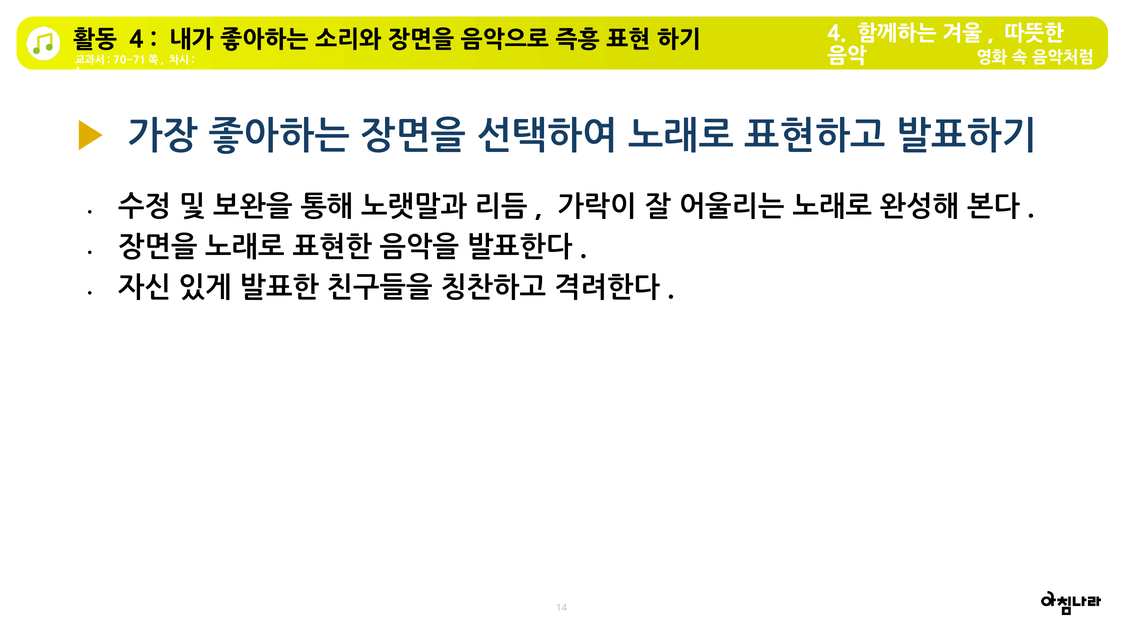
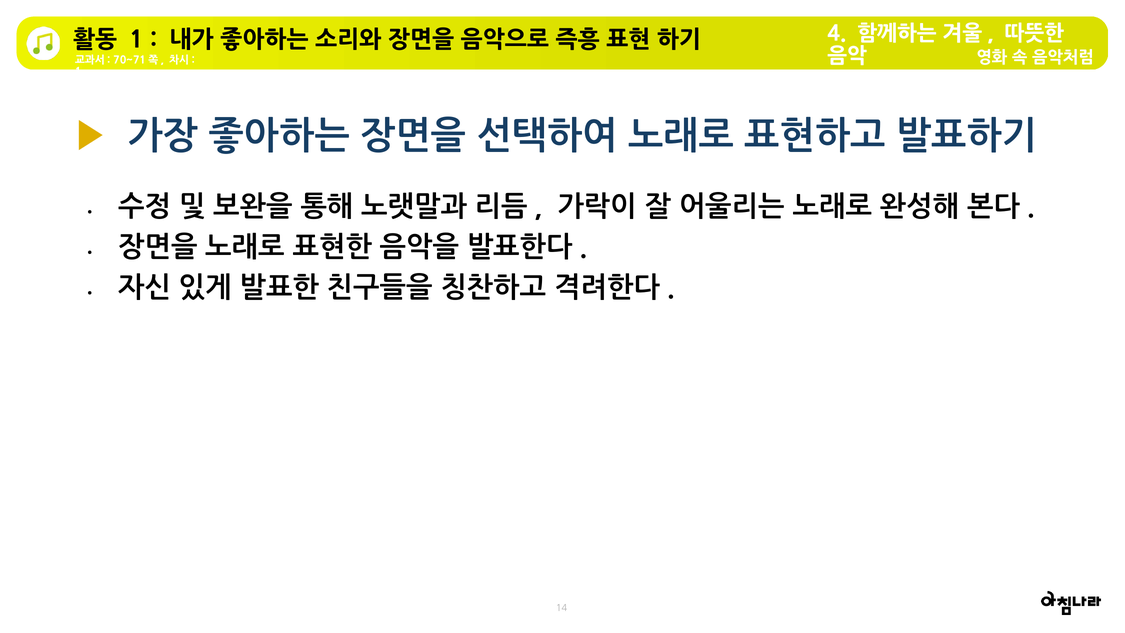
4 at (136, 40): 4 -> 1
